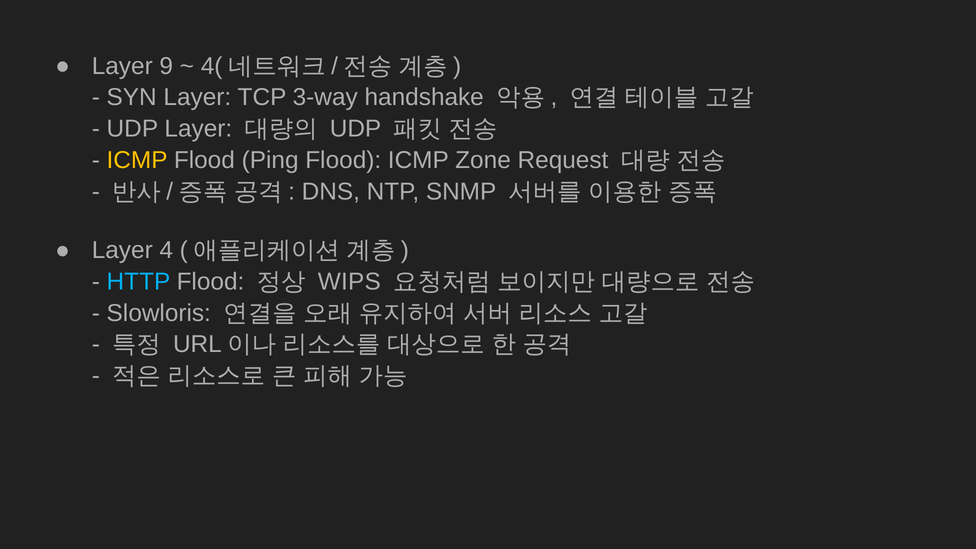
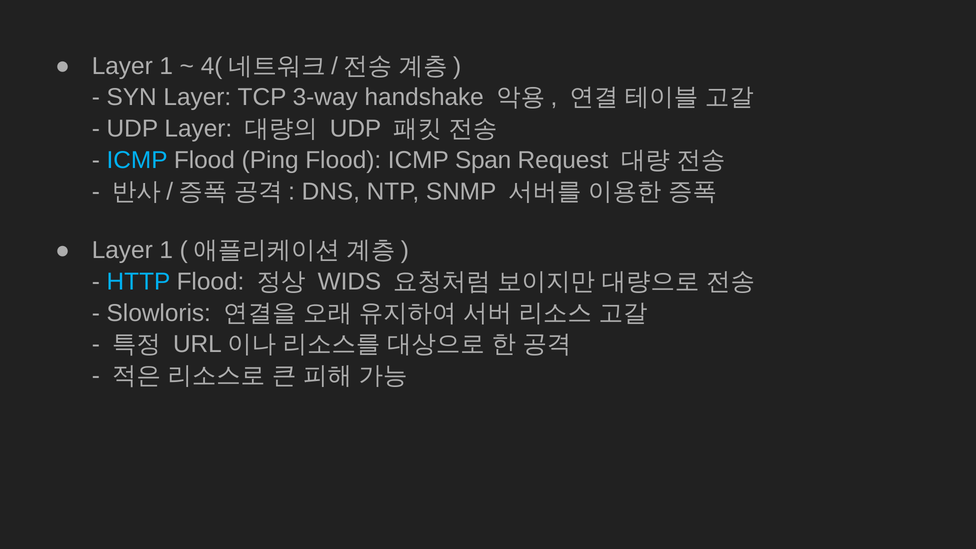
9 at (166, 66): 9 -> 1
ICMP at (137, 160) colour: yellow -> light blue
Zone: Zone -> Span
4 at (166, 250): 4 -> 1
WIPS: WIPS -> WIDS
